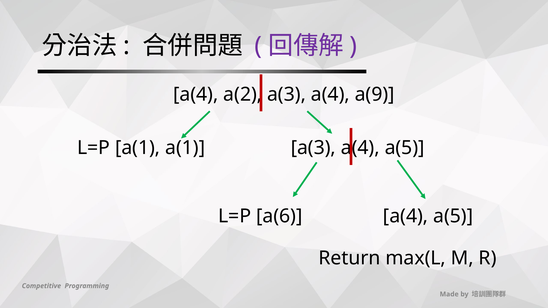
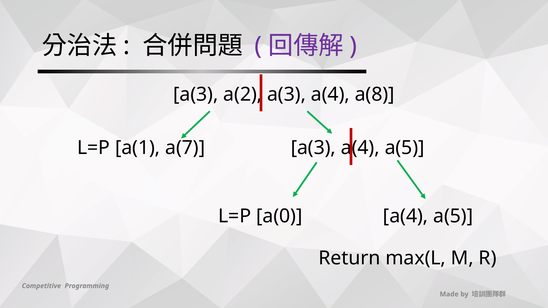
a(4 at (196, 94): a(4 -> a(3
a(9: a(9 -> a(8
a(1 a(1: a(1 -> a(7
a(6: a(6 -> a(0
